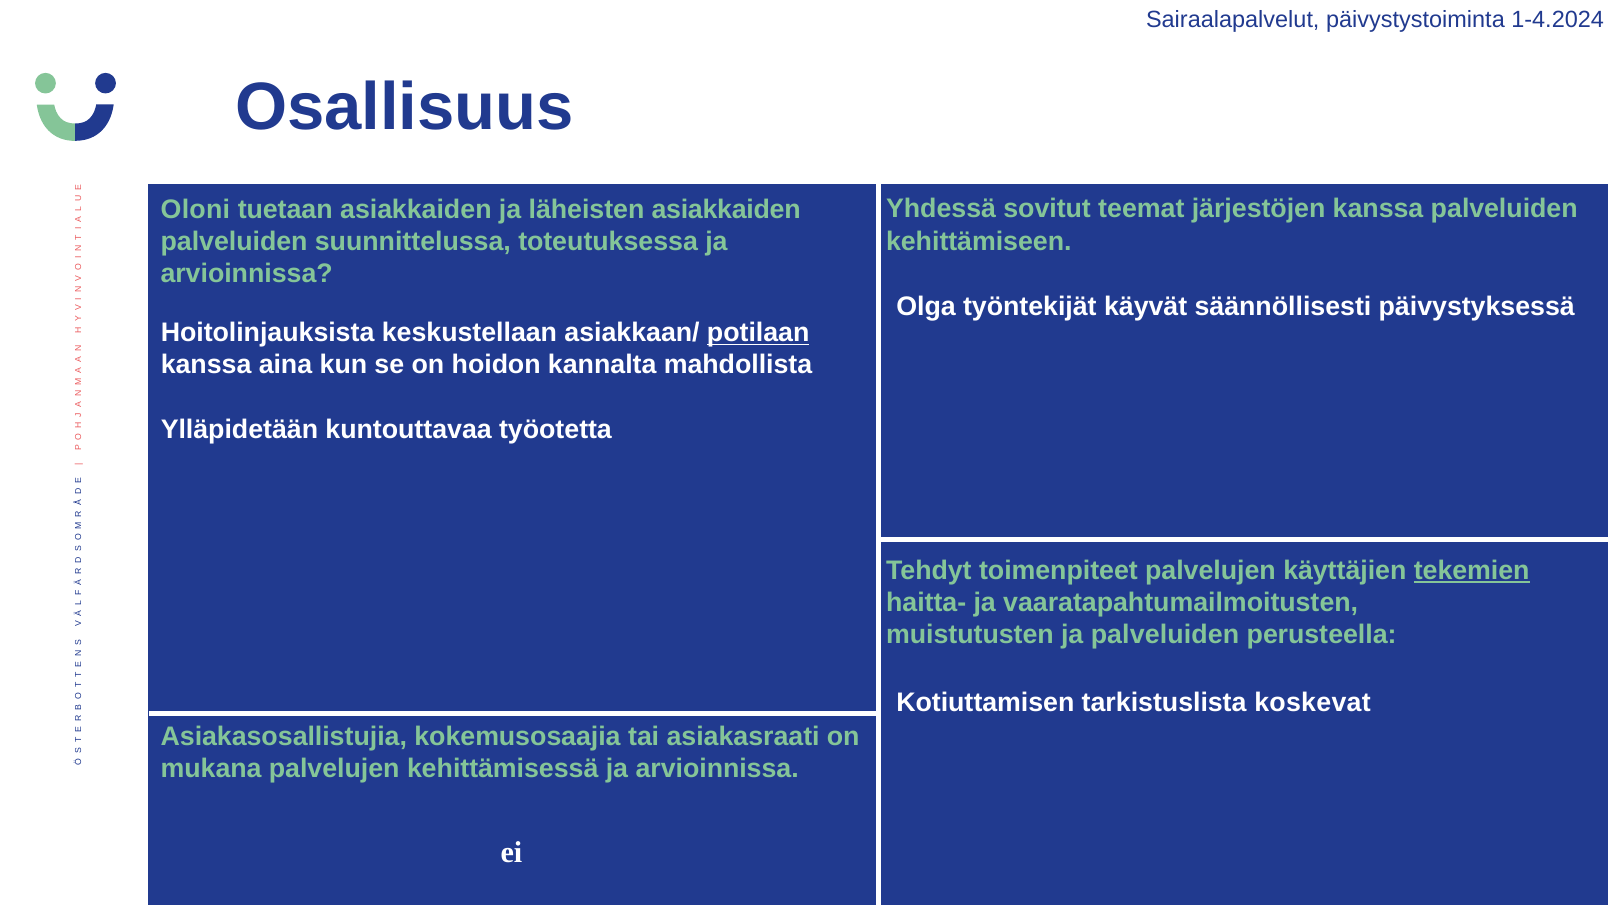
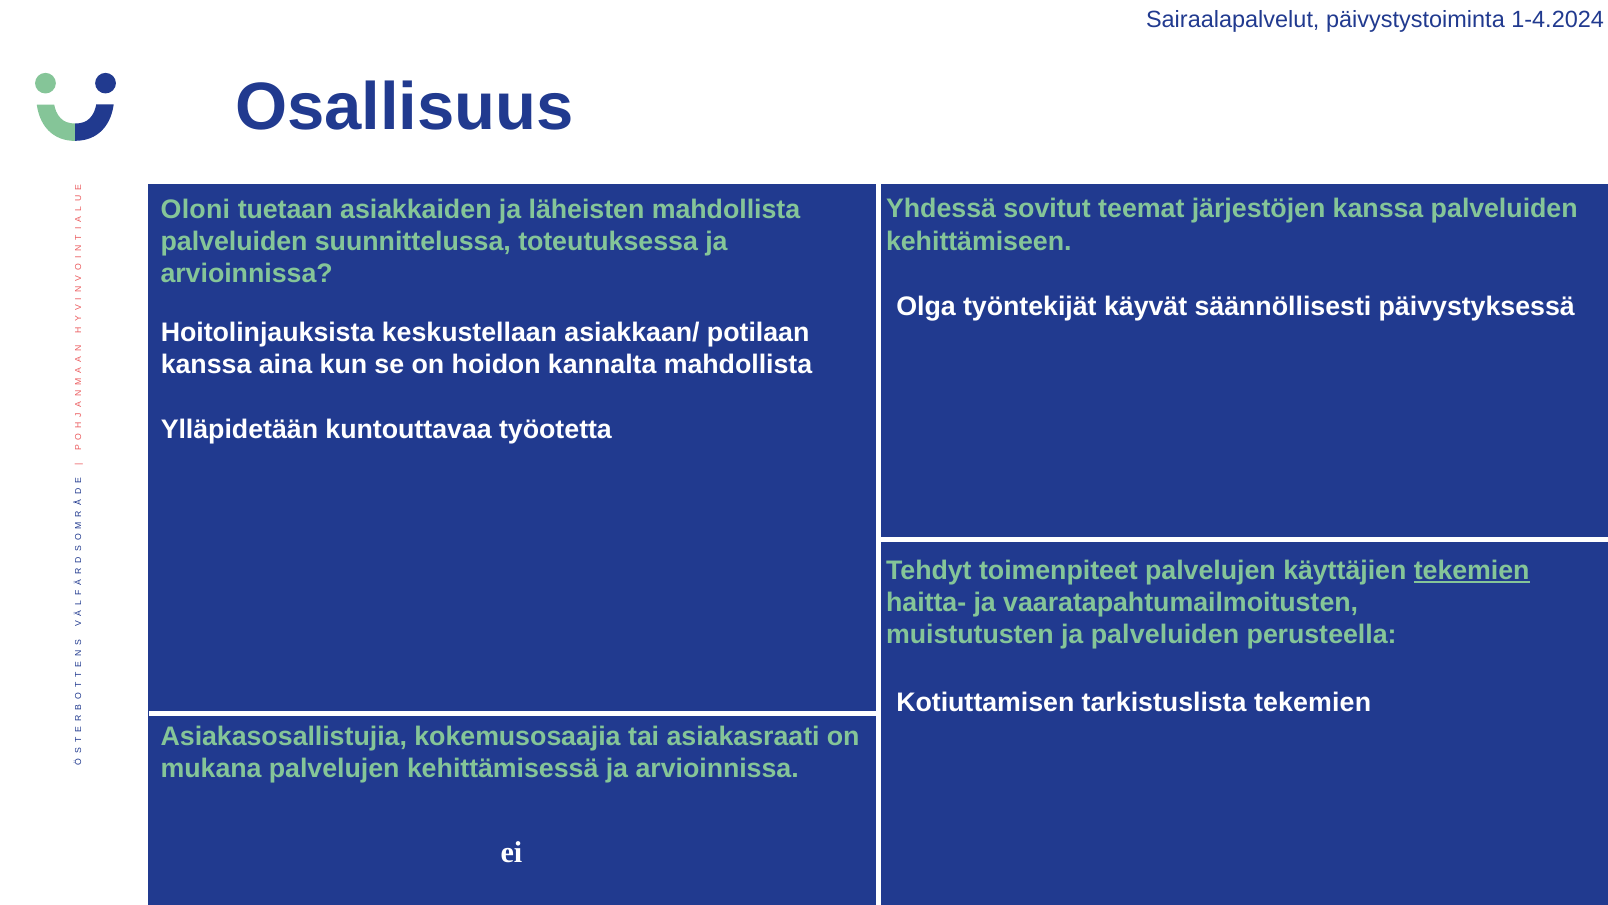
läheisten asiakkaiden: asiakkaiden -> mahdollista
potilaan underline: present -> none
tarkistuslista koskevat: koskevat -> tekemien
